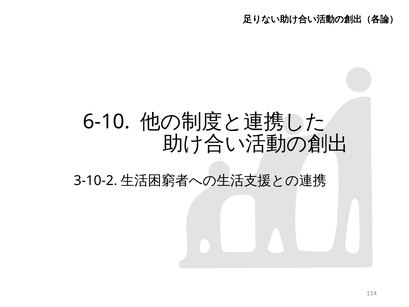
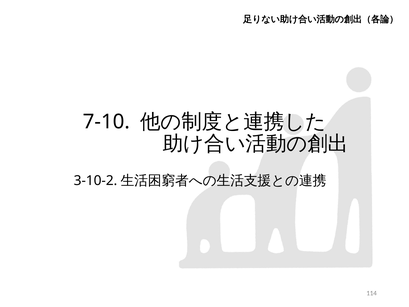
6-10: 6-10 -> 7-10
